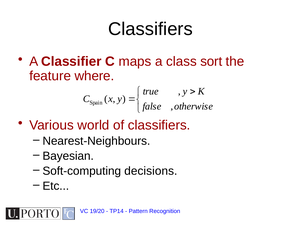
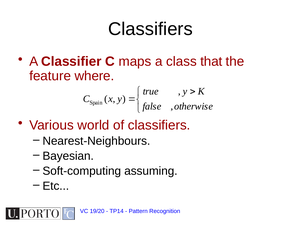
sort: sort -> that
decisions: decisions -> assuming
